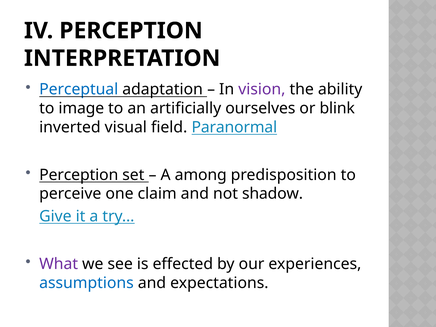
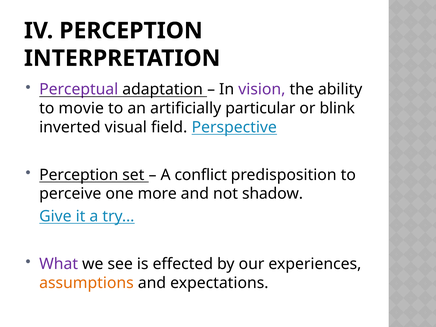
Perceptual colour: blue -> purple
image: image -> movie
ourselves: ourselves -> particular
Paranormal: Paranormal -> Perspective
among: among -> conflict
claim: claim -> more
assumptions colour: blue -> orange
